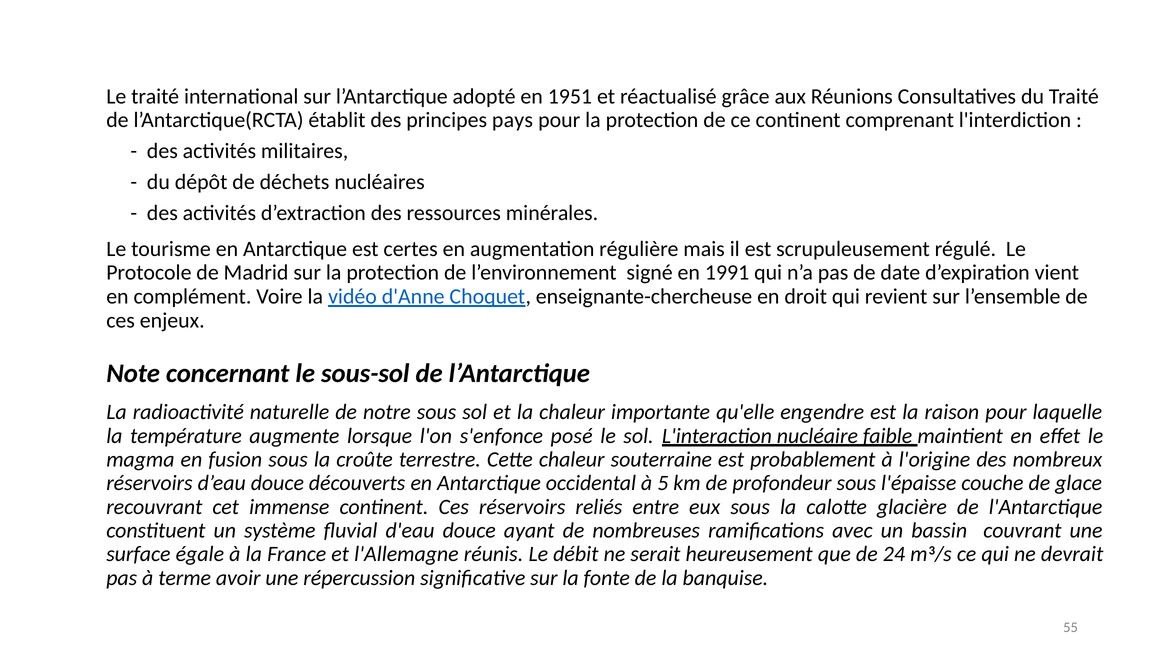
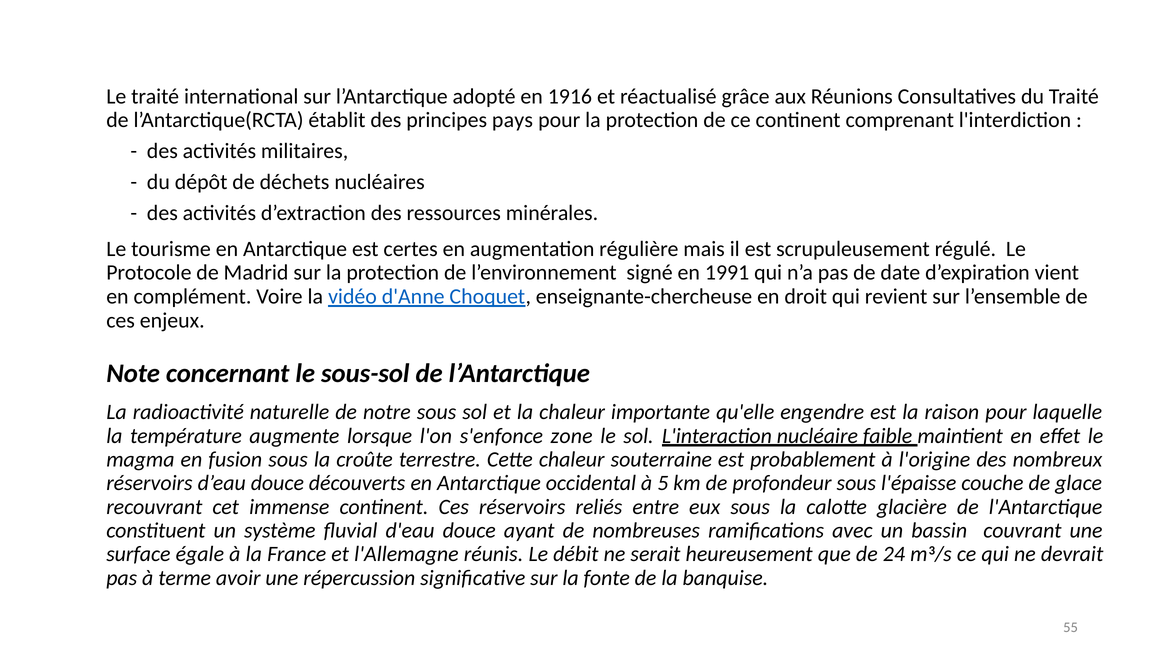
1951: 1951 -> 1916
posé: posé -> zone
